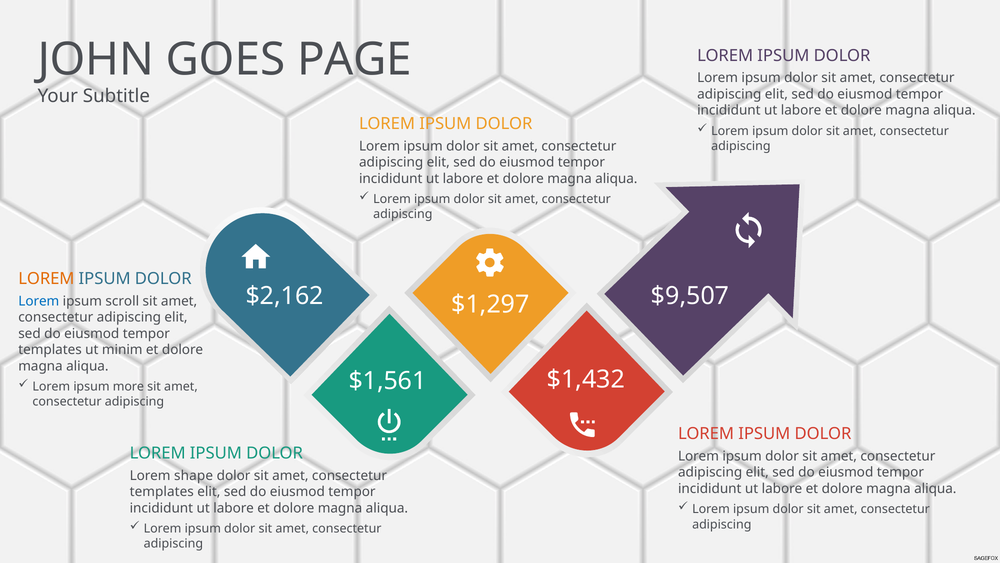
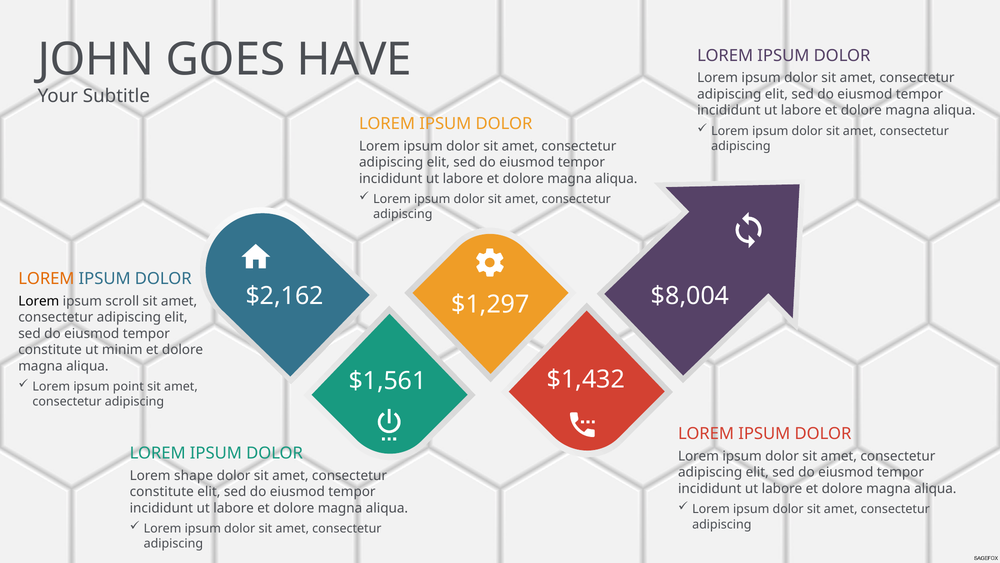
PAGE: PAGE -> HAVE
$9,507: $9,507 -> $8,004
Lorem at (39, 301) colour: blue -> black
templates at (50, 350): templates -> constitute
more: more -> point
templates at (162, 491): templates -> constitute
